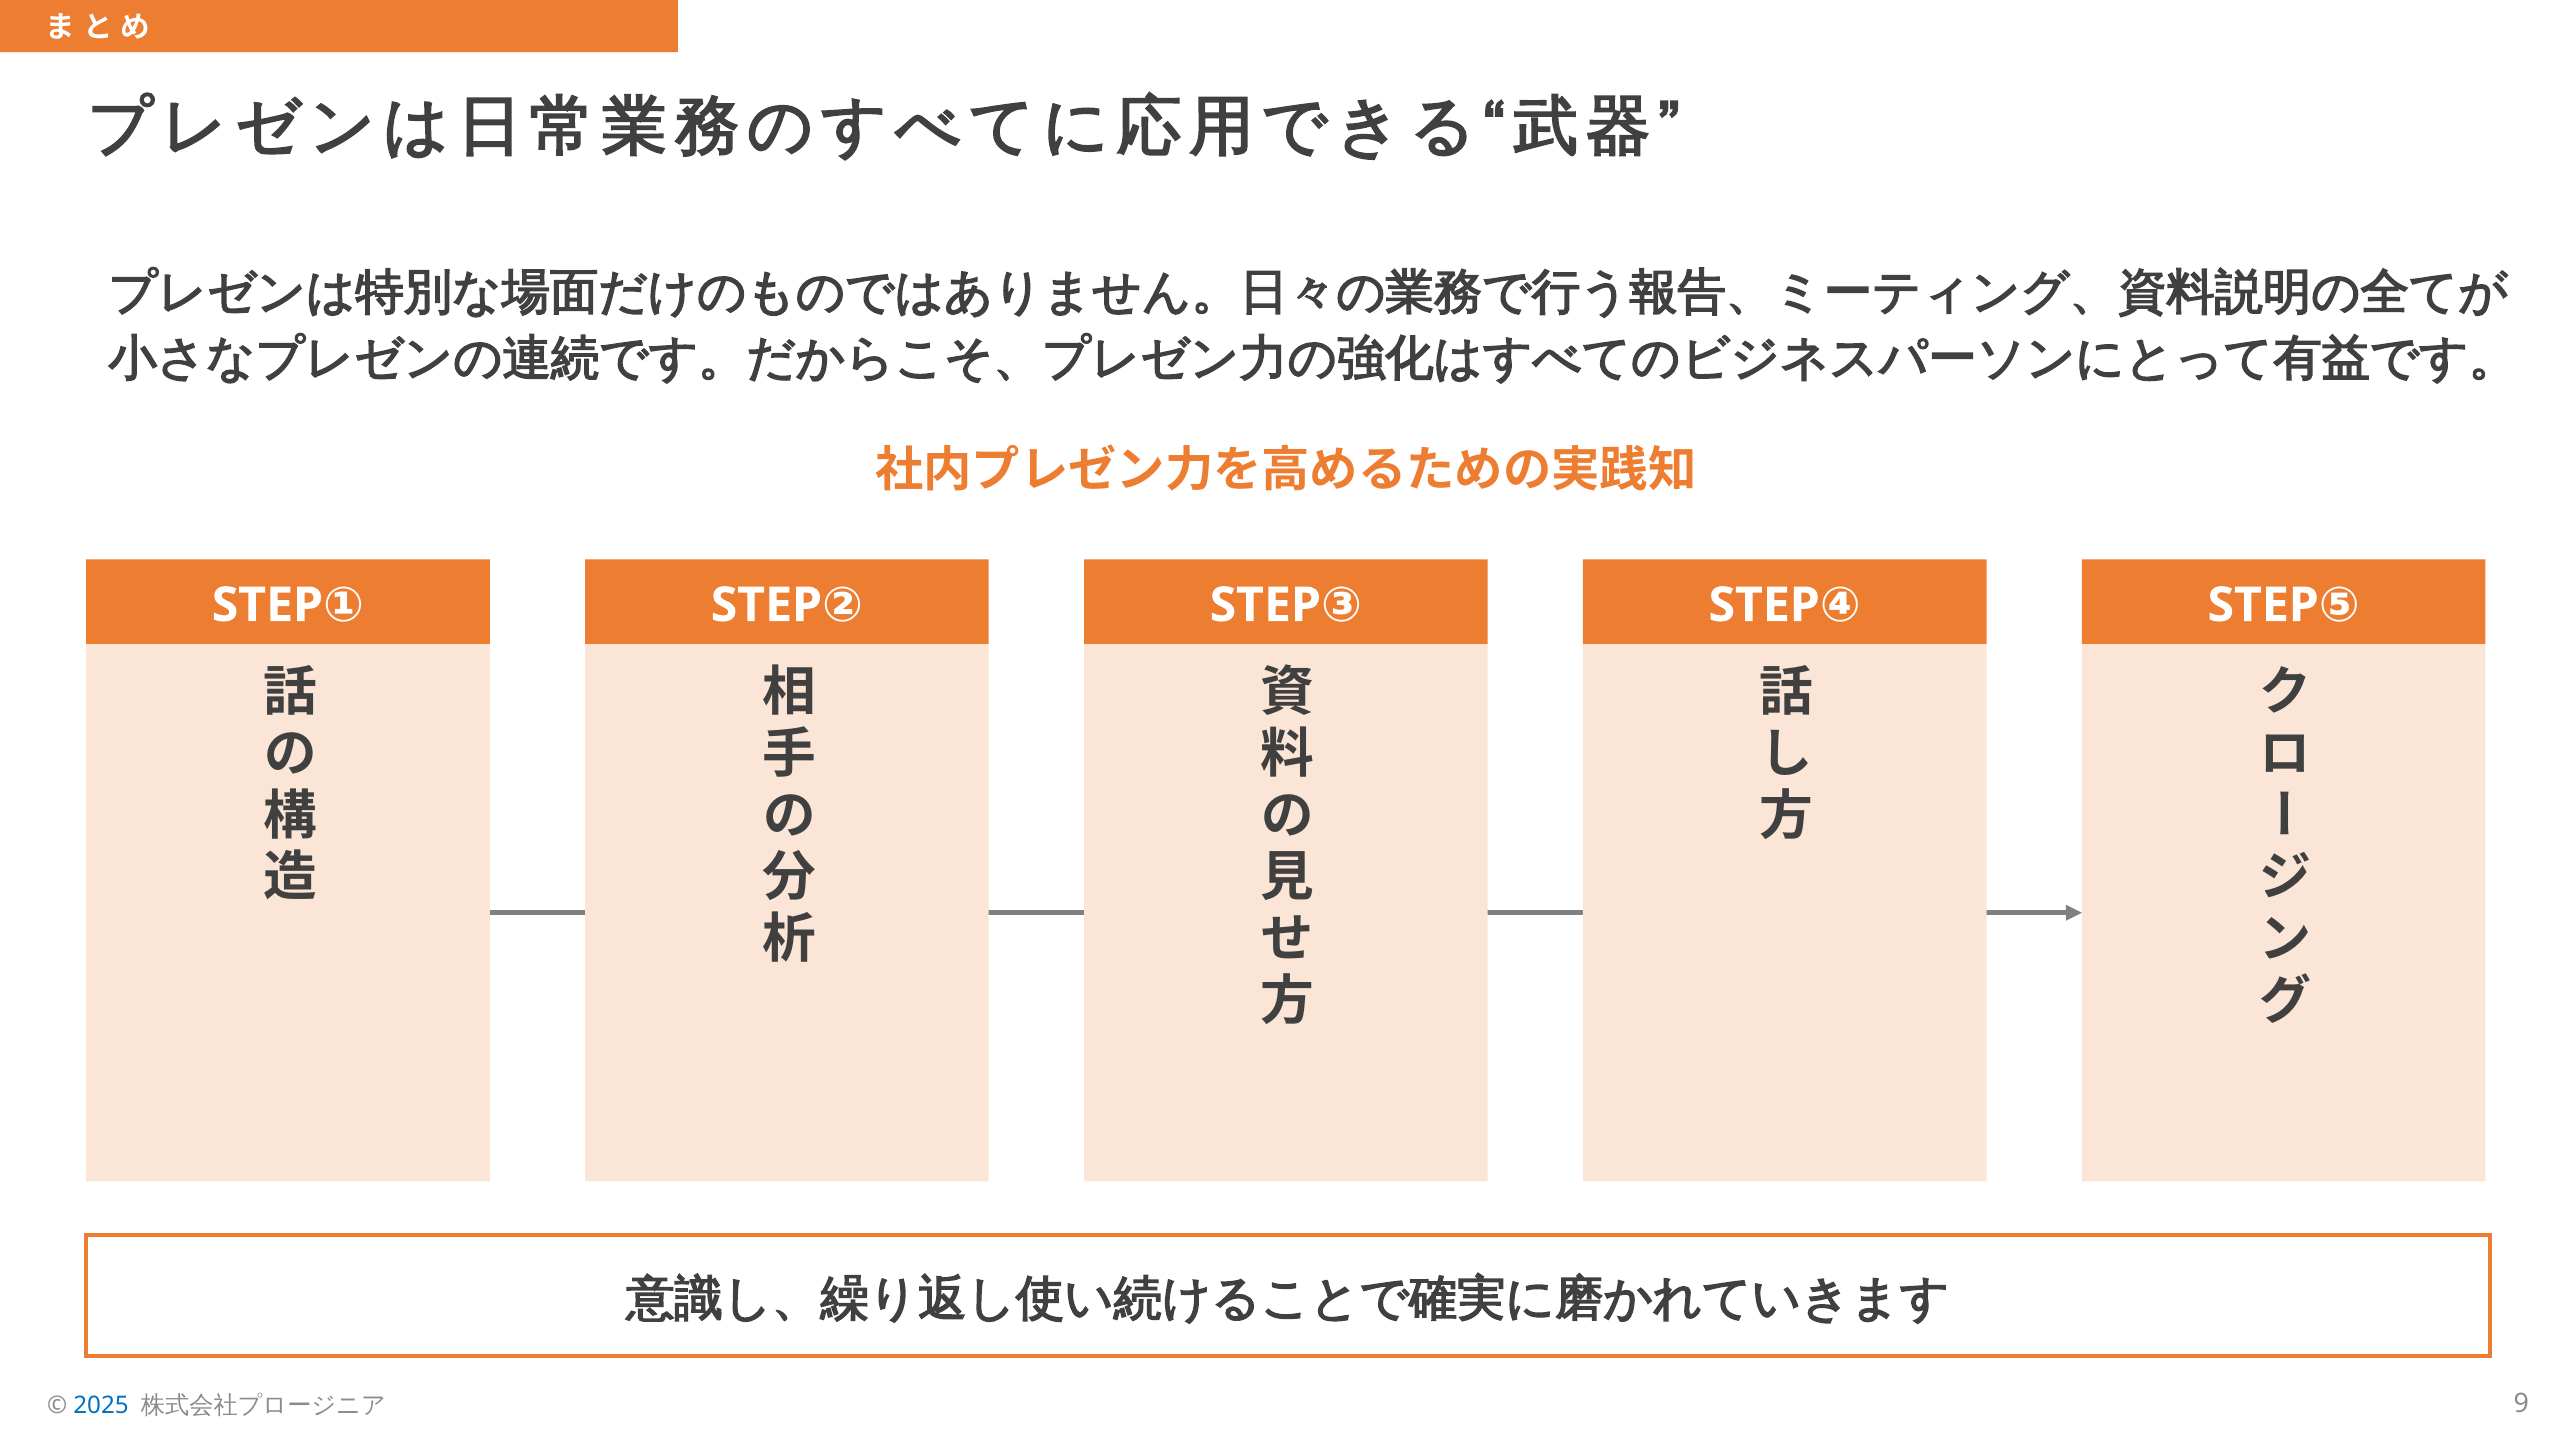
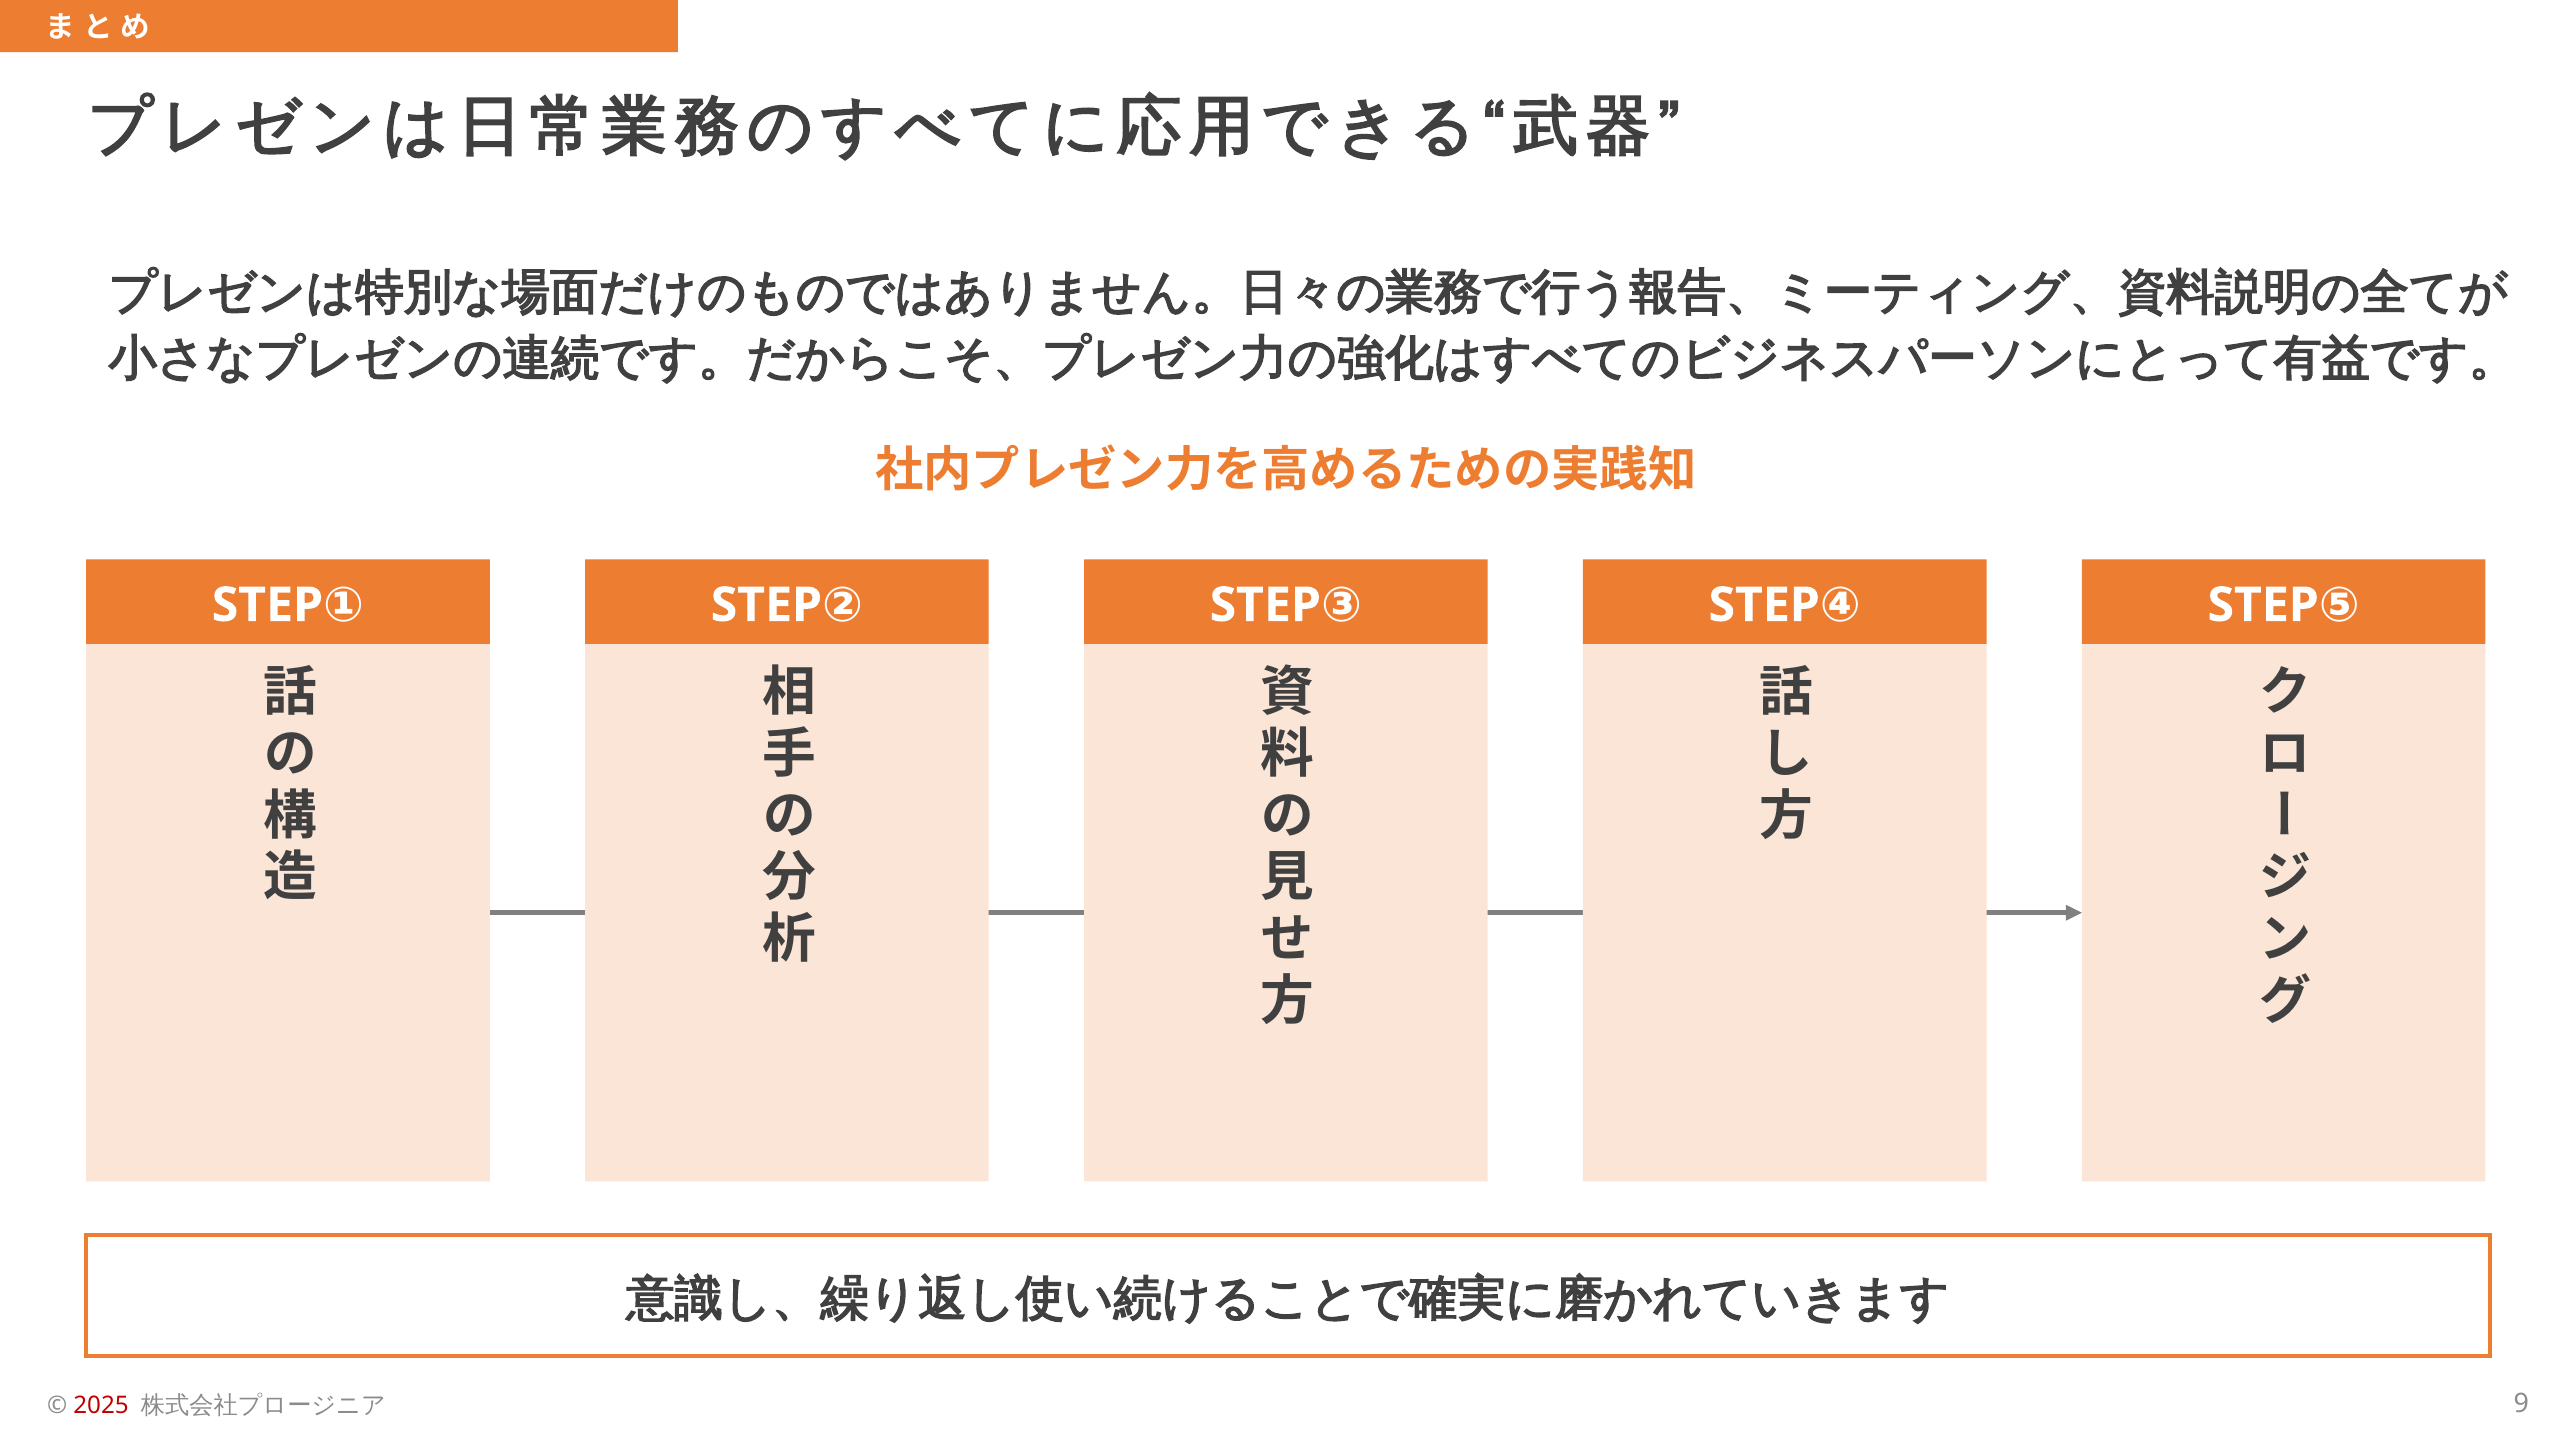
2025 colour: blue -> red
